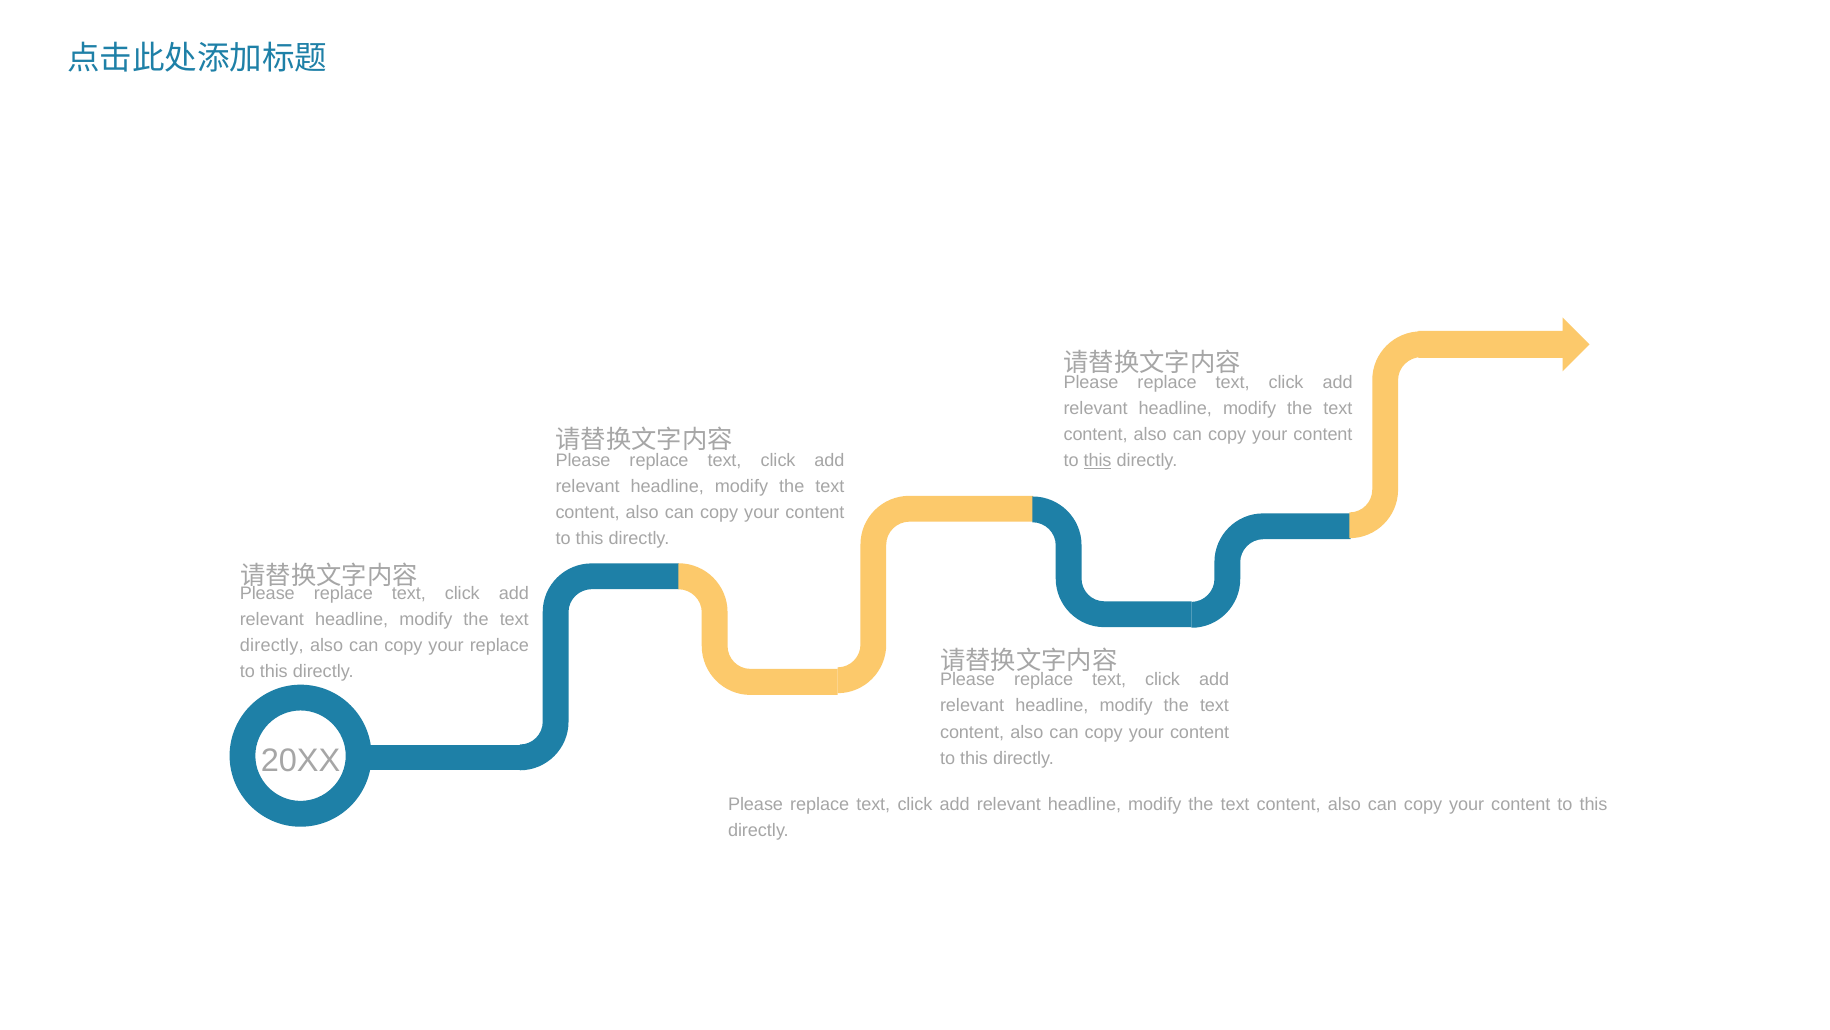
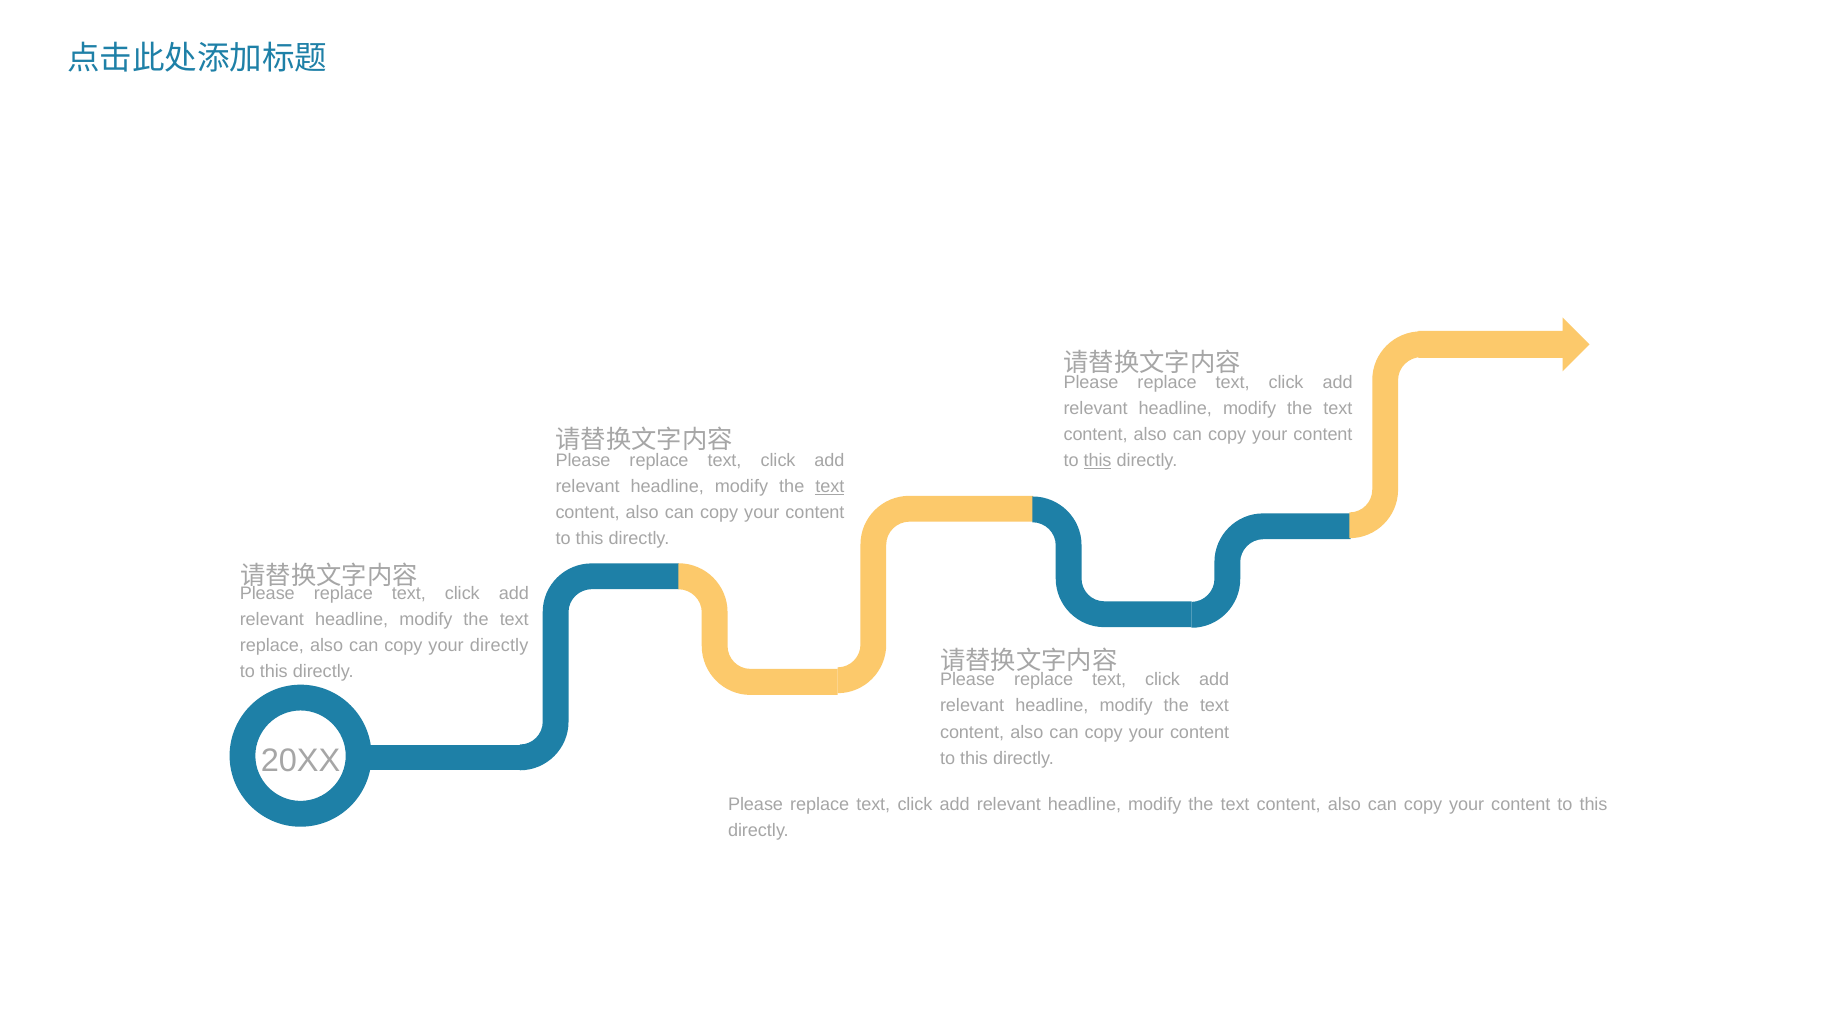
text at (830, 486) underline: none -> present
directly at (272, 645): directly -> replace
your replace: replace -> directly
